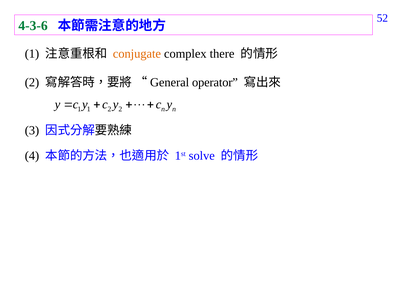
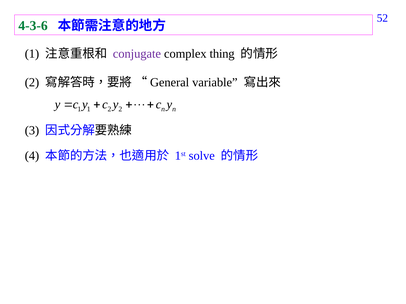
conjugate colour: orange -> purple
there: there -> thing
operator: operator -> variable
